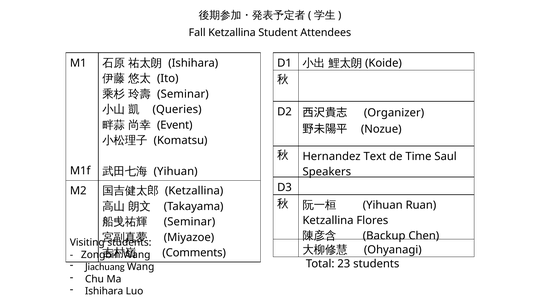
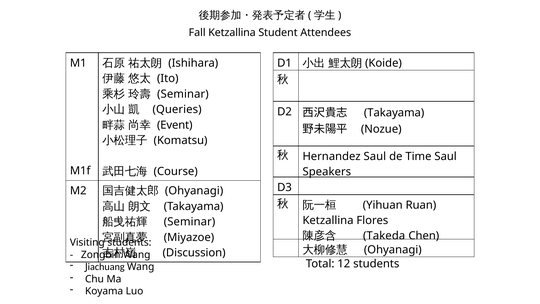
Organizer at (394, 113): Organizer -> Takayama
Hernandez Text: Text -> Saul
Yihuan at (176, 171): Yihuan -> Course
Ketzallina at (194, 191): Ketzallina -> Ohyanagi
Backup: Backup -> Takeda
Comments: Comments -> Discussion
23: 23 -> 12
Ishihara at (104, 291): Ishihara -> Koyama
